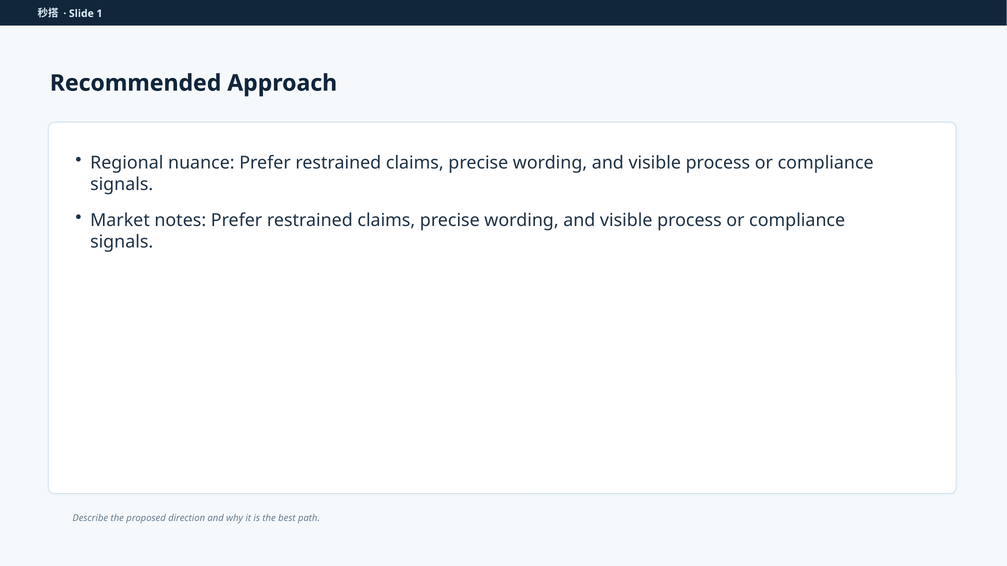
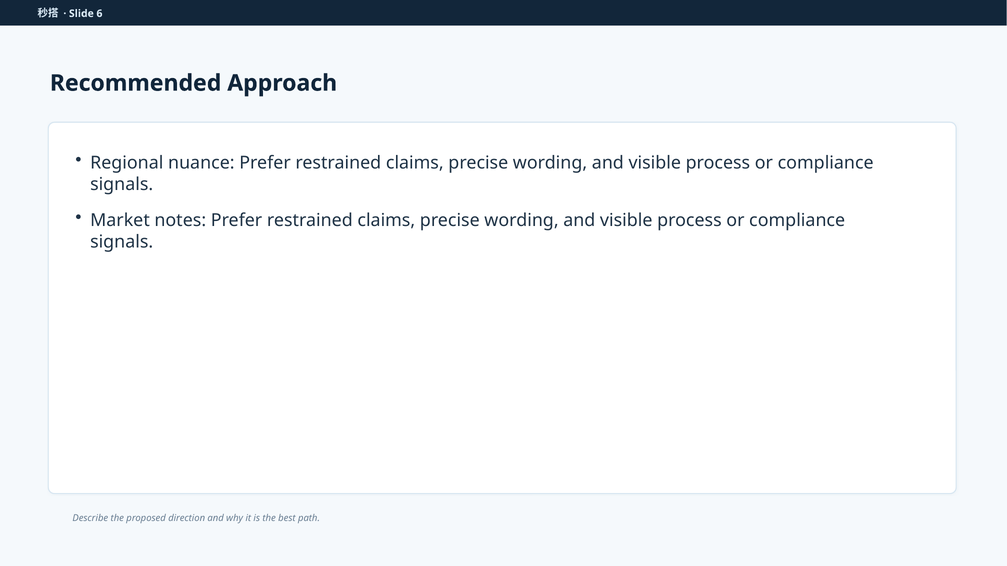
1: 1 -> 6
